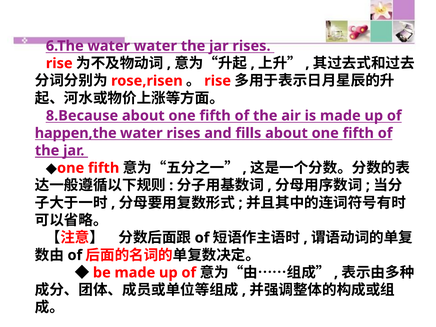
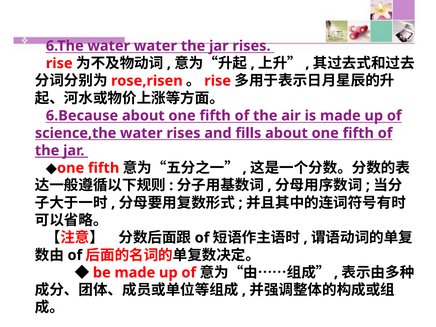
8.Because: 8.Because -> 6.Because
happen,the: happen,the -> science,the
